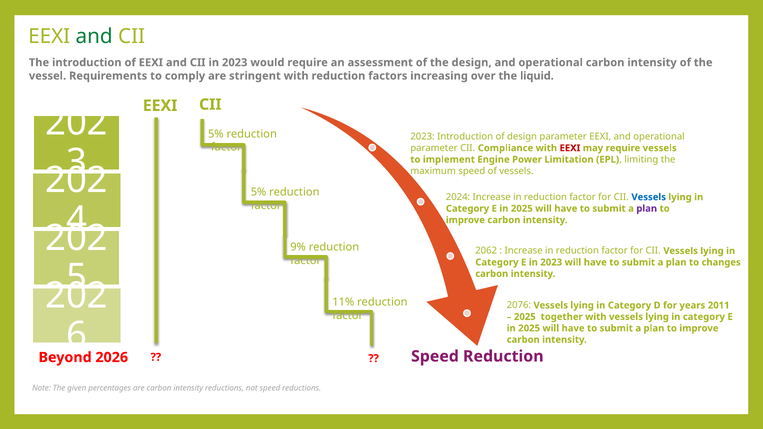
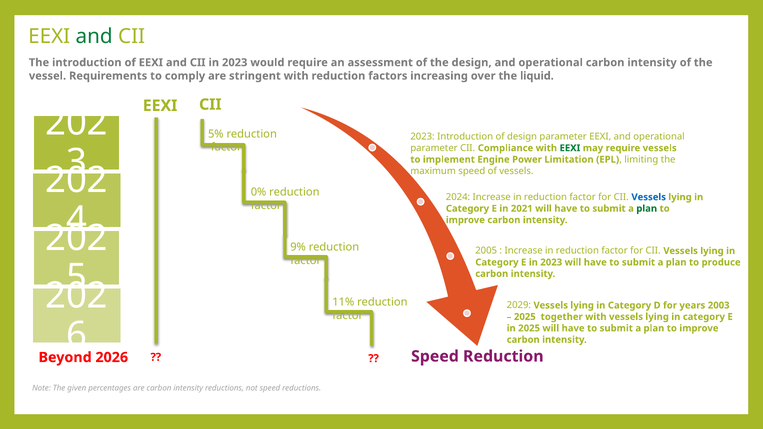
EEXI at (570, 148) colour: red -> green
5% at (259, 192): 5% -> 0%
2025 at (522, 209): 2025 -> 2021
plan at (647, 209) colour: purple -> green
2062: 2062 -> 2005
changes: changes -> produce
2076: 2076 -> 2029
2011: 2011 -> 2003
